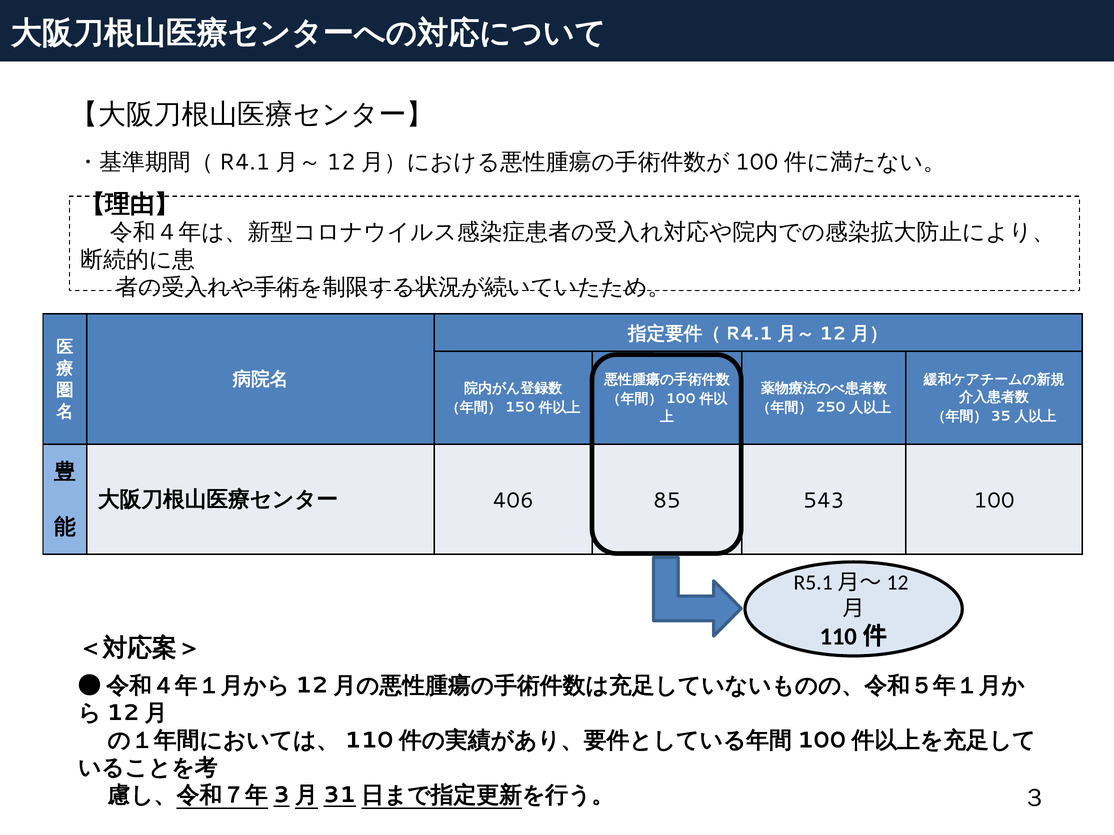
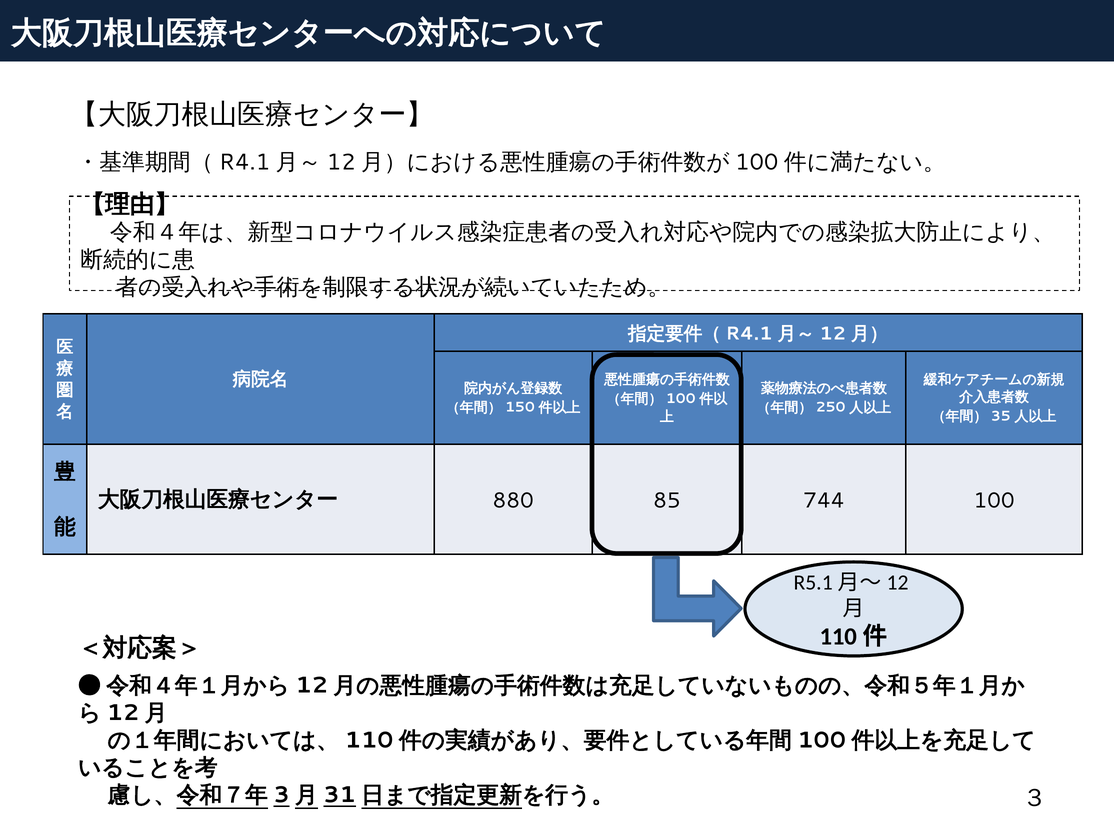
406: 406 -> 880
543: 543 -> 744
